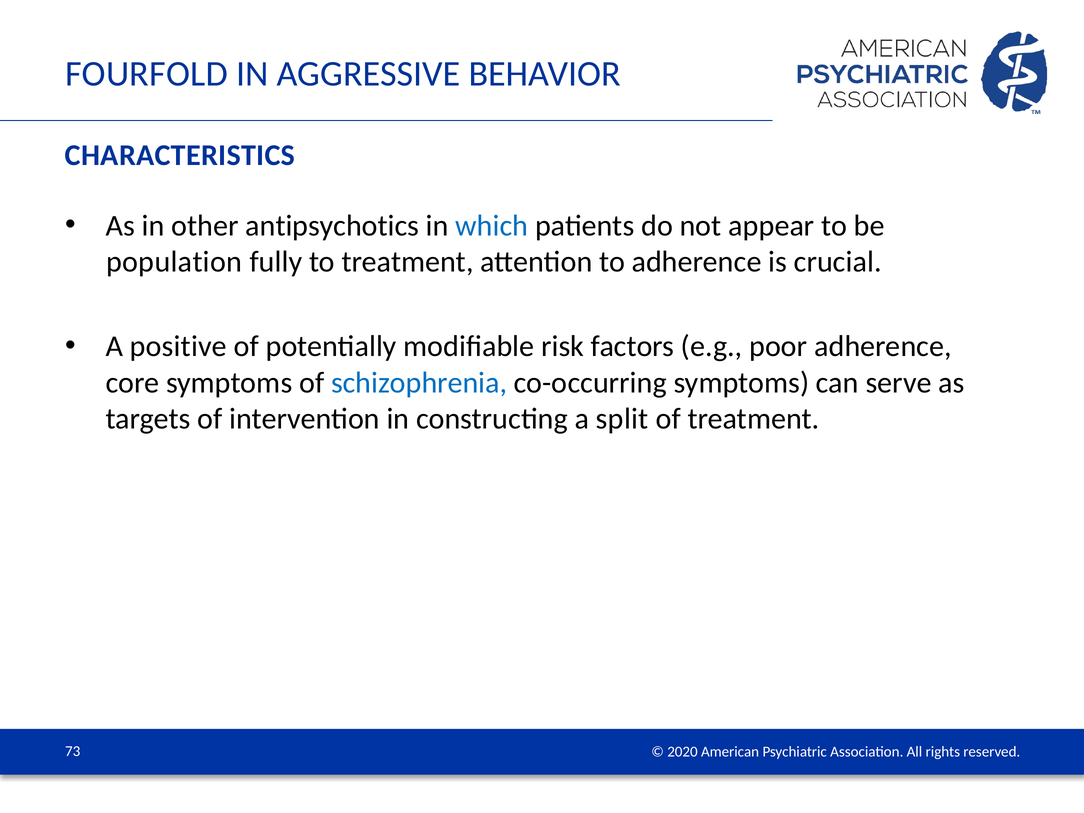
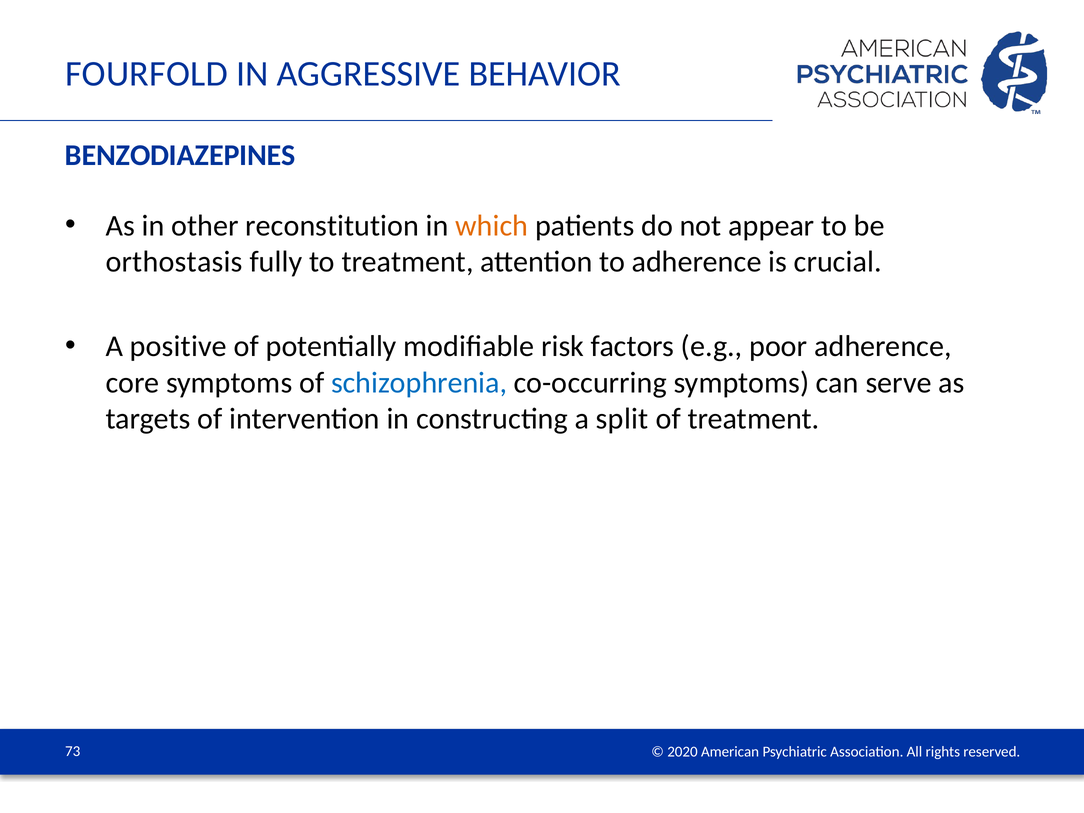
CHARACTERISTICS: CHARACTERISTICS -> BENZODIAZEPINES
antipsychotics: antipsychotics -> reconstitution
which colour: blue -> orange
population: population -> orthostasis
